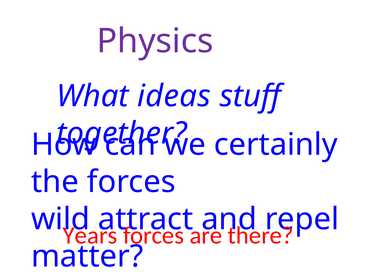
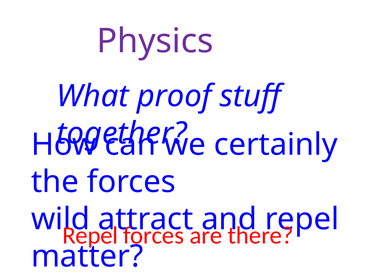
ideas: ideas -> proof
Years at (90, 235): Years -> Repel
